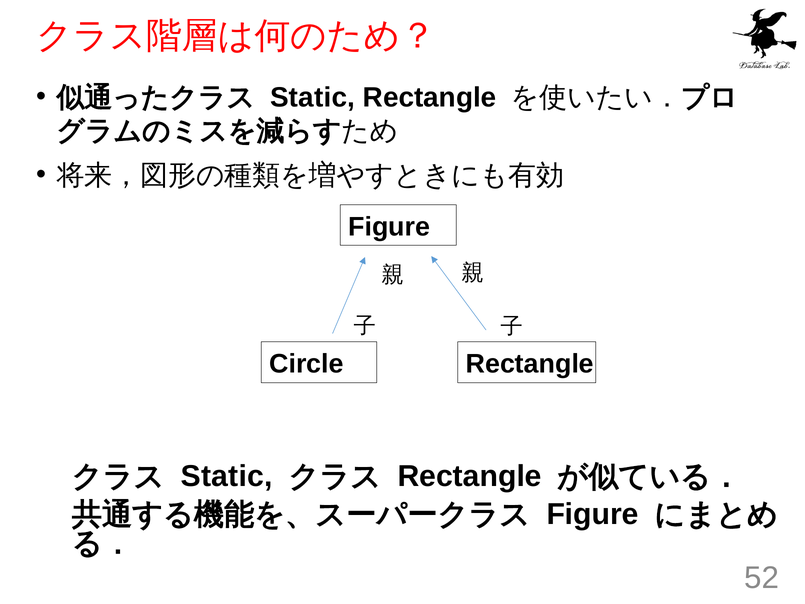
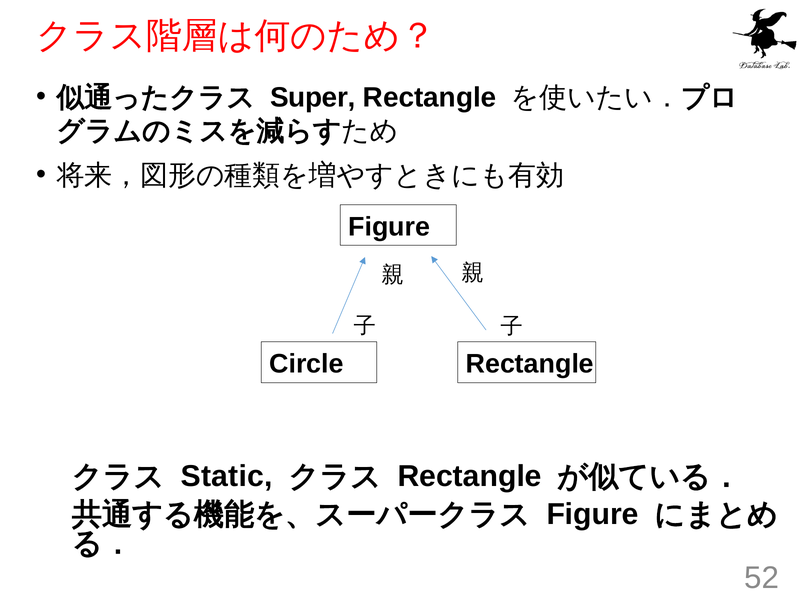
Static at (313, 97): Static -> Super
